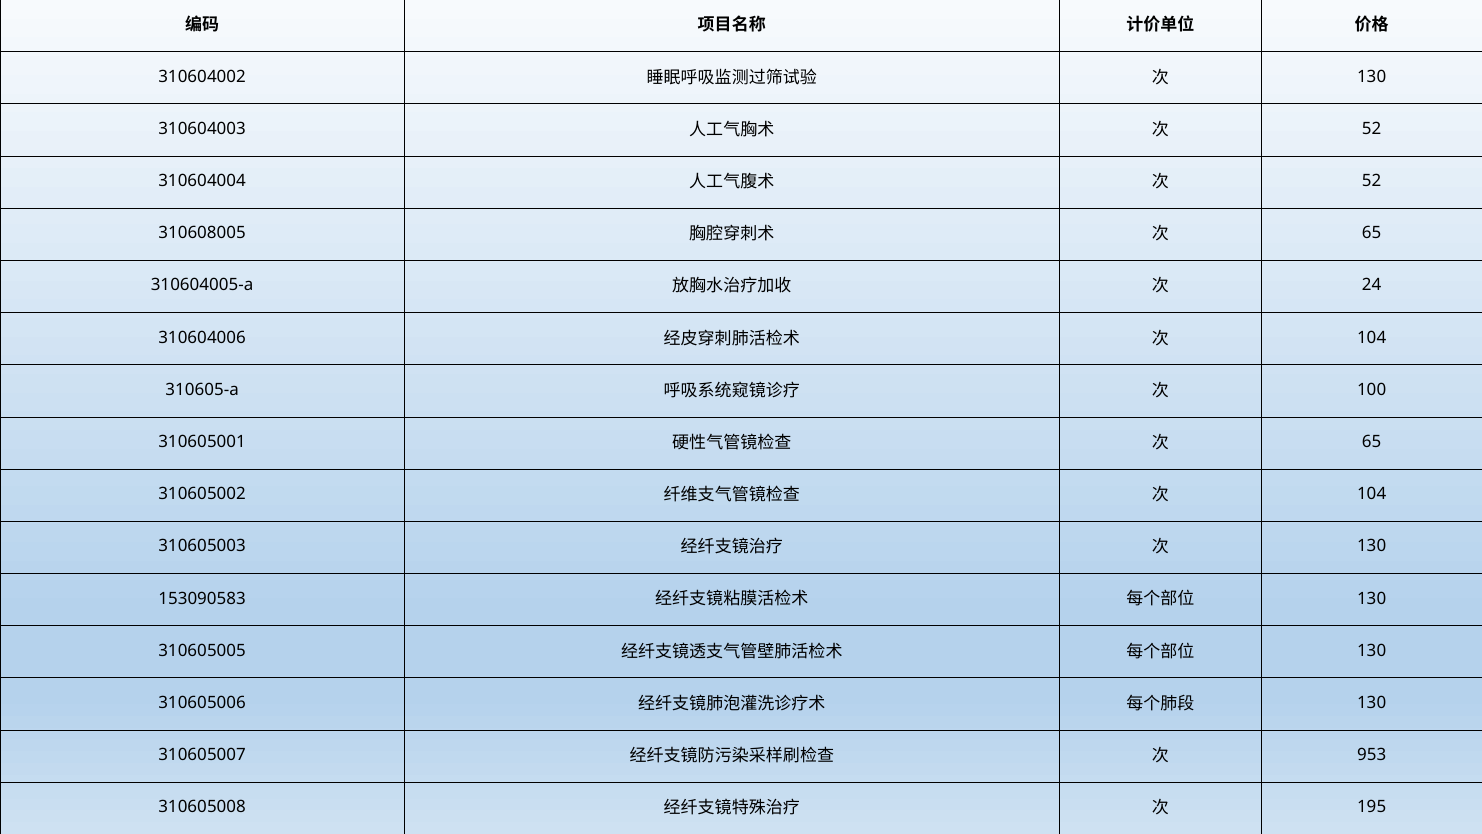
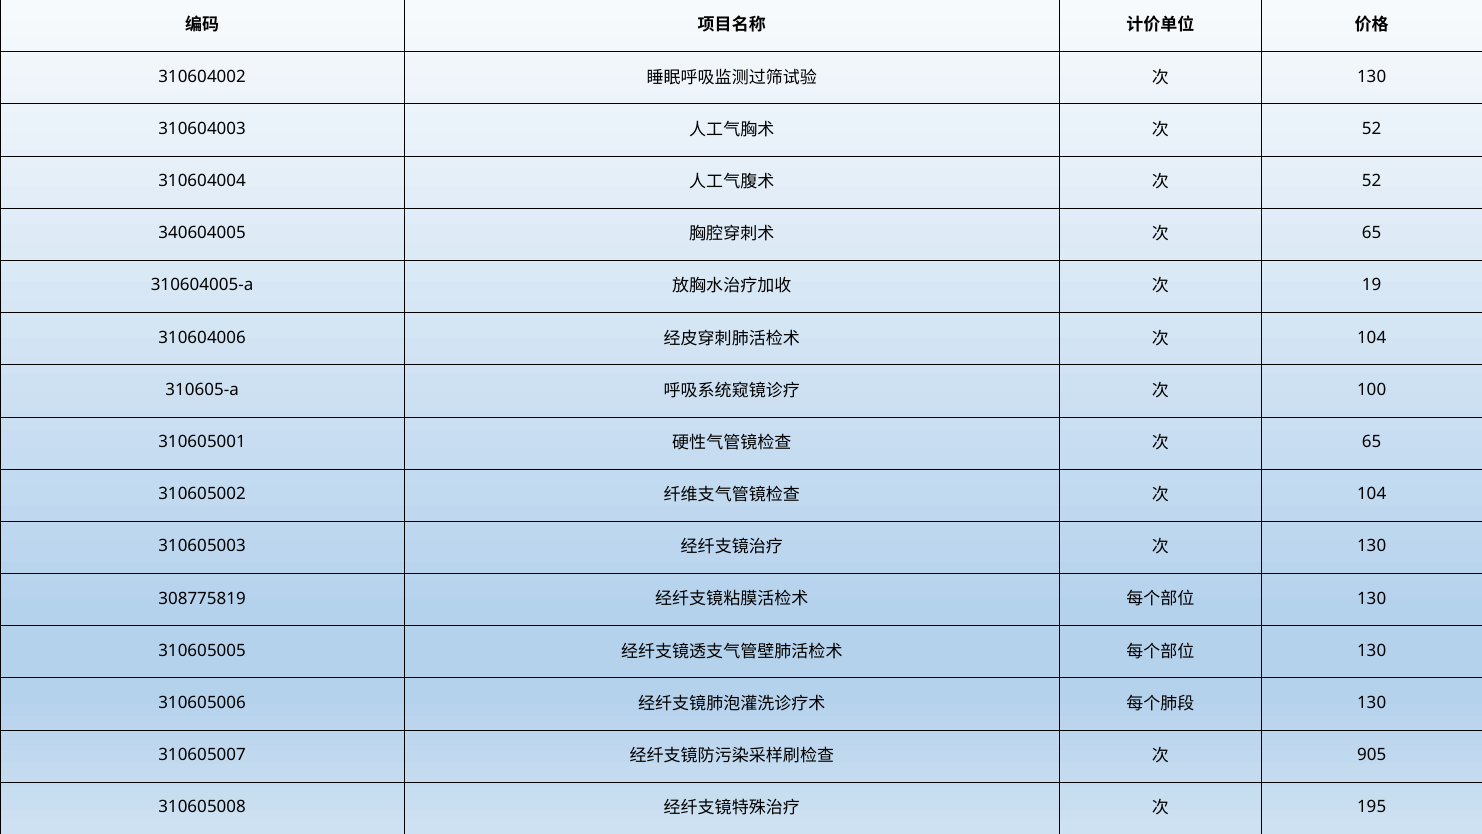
310608005: 310608005 -> 340604005
24: 24 -> 19
153090583: 153090583 -> 308775819
953: 953 -> 905
